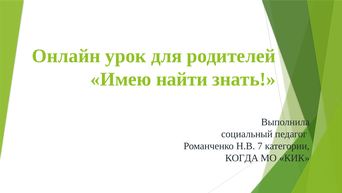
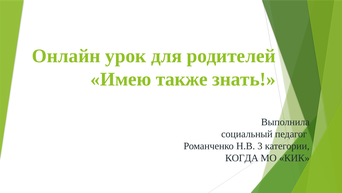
найти: найти -> также
7: 7 -> 3
